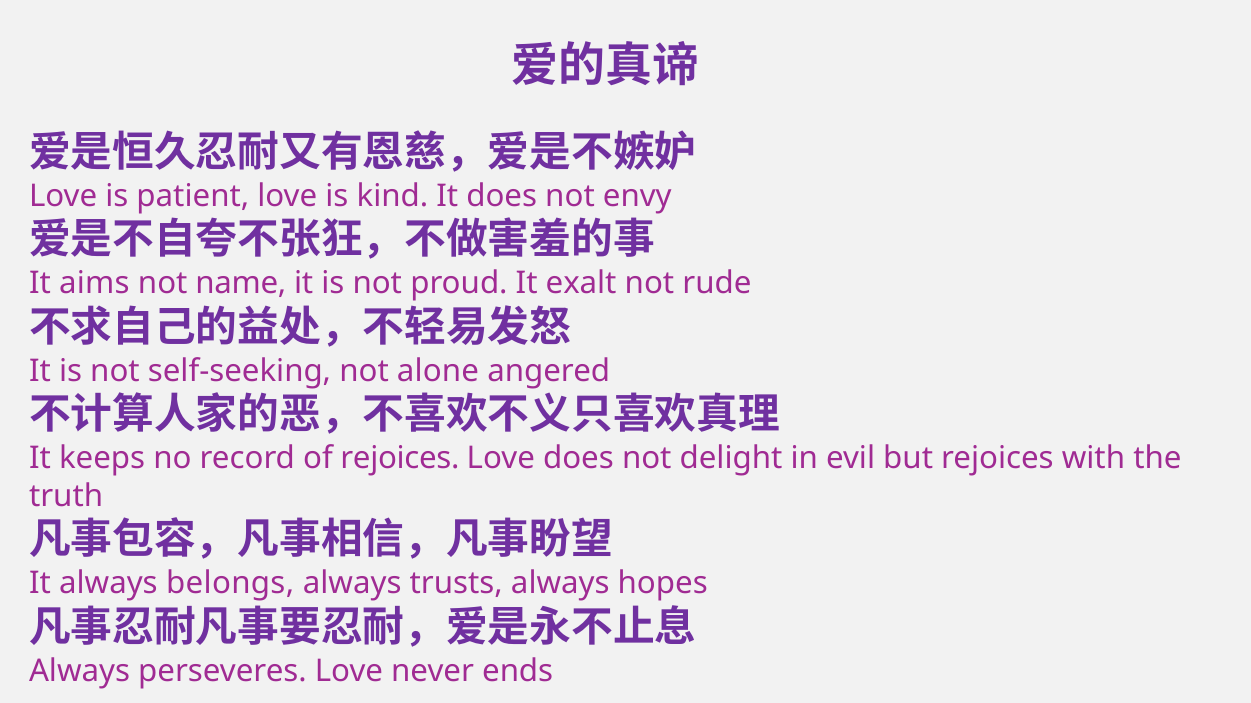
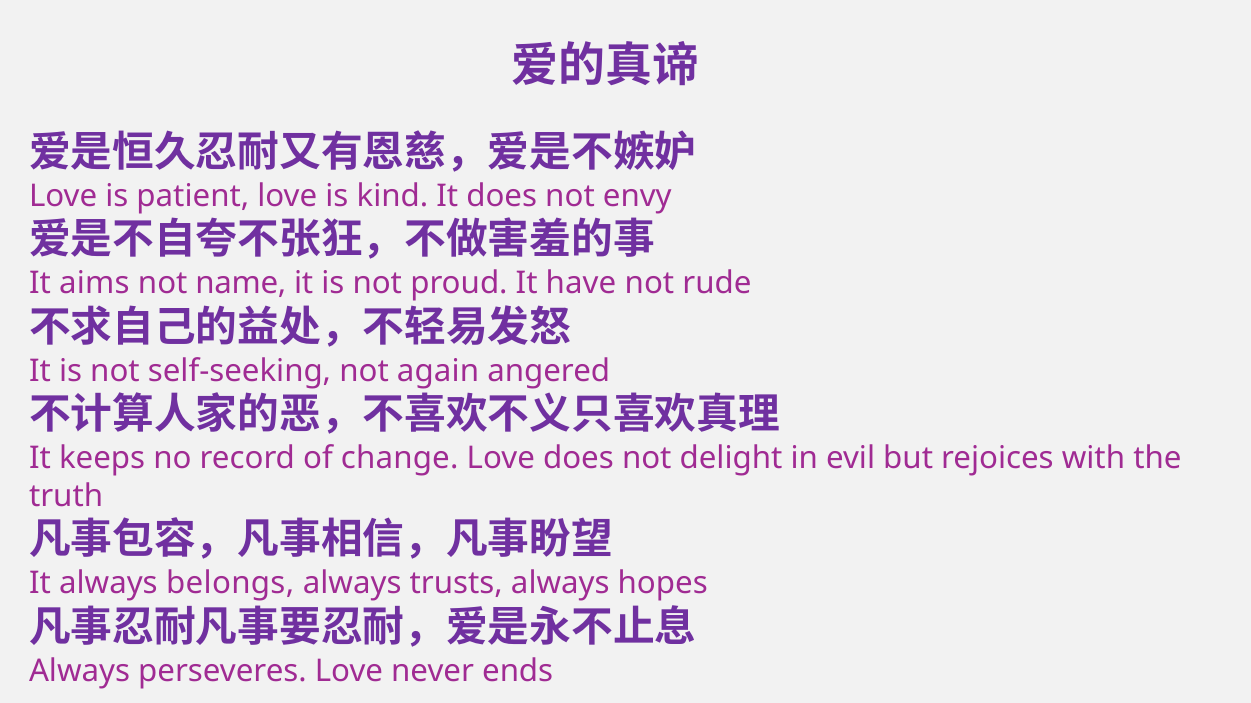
exalt: exalt -> have
alone: alone -> again
of rejoices: rejoices -> change
